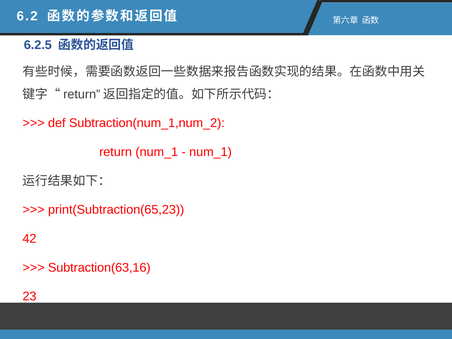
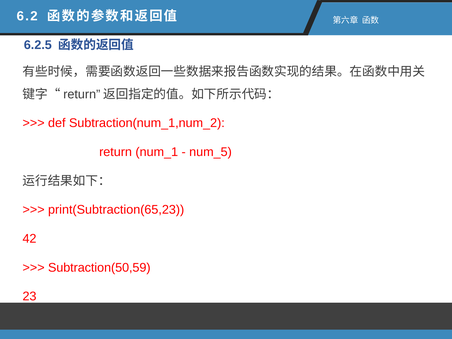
num_1 at (211, 152): num_1 -> num_5
Subtraction(63,16: Subtraction(63,16 -> Subtraction(50,59
